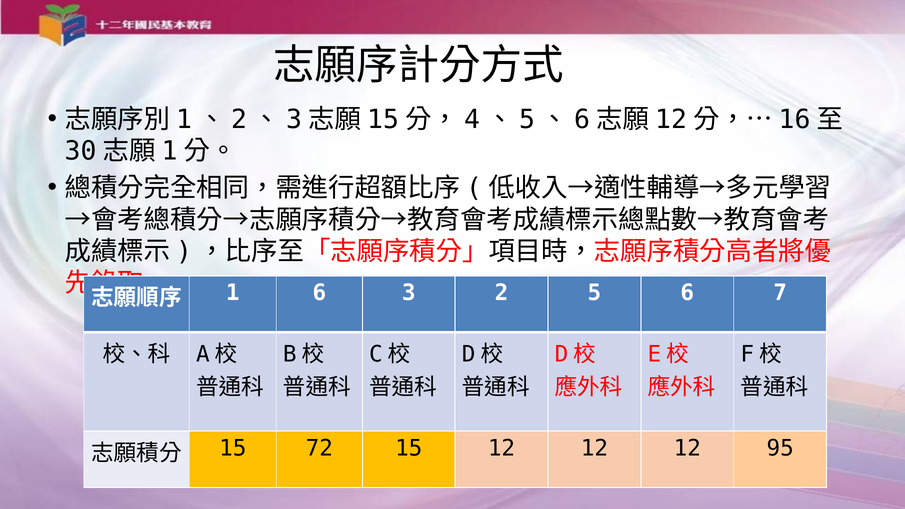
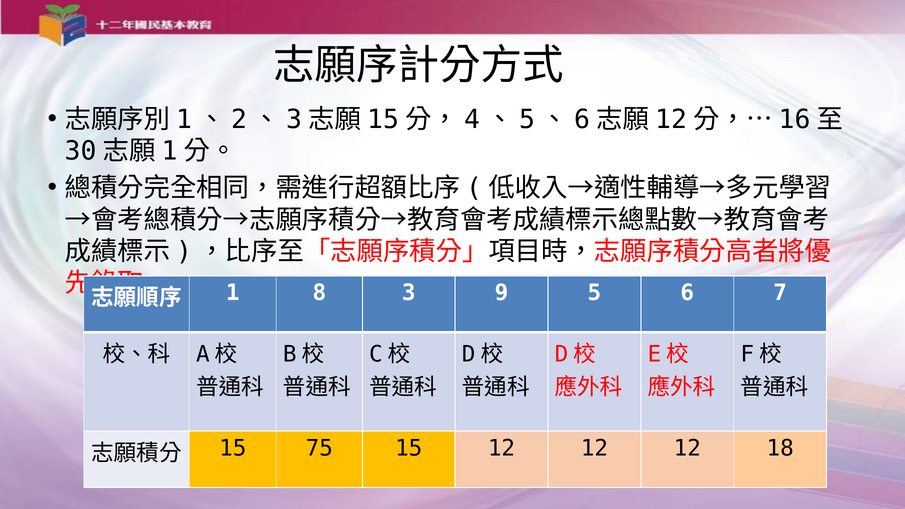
1 6: 6 -> 8
2: 2 -> 9
72: 72 -> 75
95: 95 -> 18
